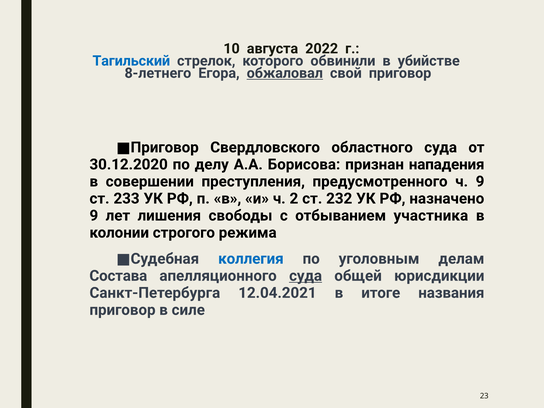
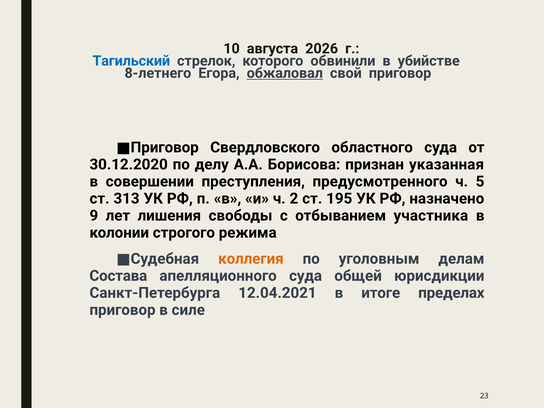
2022: 2022 -> 2026
нападения: нападения -> указанная
ч 9: 9 -> 5
233: 233 -> 313
232: 232 -> 195
коллегия colour: blue -> orange
суда at (306, 276) underline: present -> none
названия: названия -> пределах
